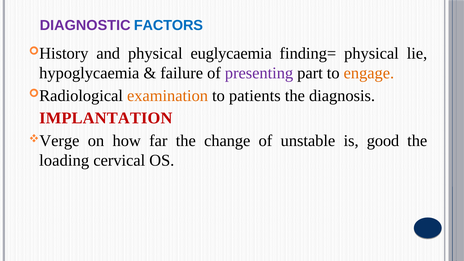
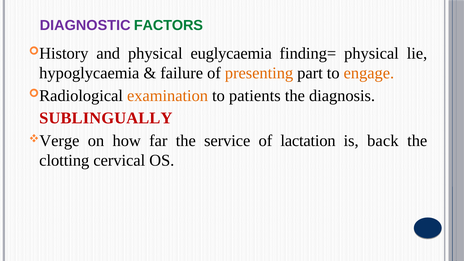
FACTORS colour: blue -> green
presenting colour: purple -> orange
IMPLANTATION: IMPLANTATION -> SUBLINGUALLY
change: change -> service
unstable: unstable -> lactation
good: good -> back
loading: loading -> clotting
